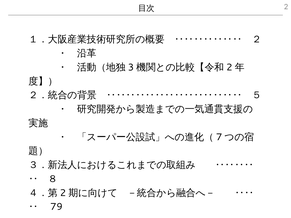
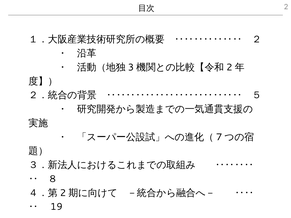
79: 79 -> 19
